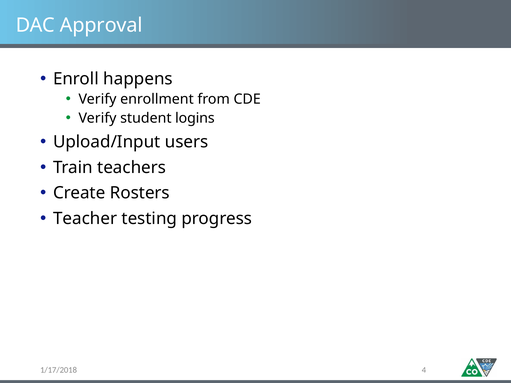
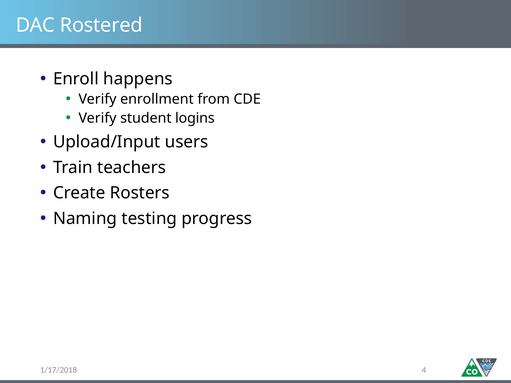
Approval: Approval -> Rostered
Teacher: Teacher -> Naming
